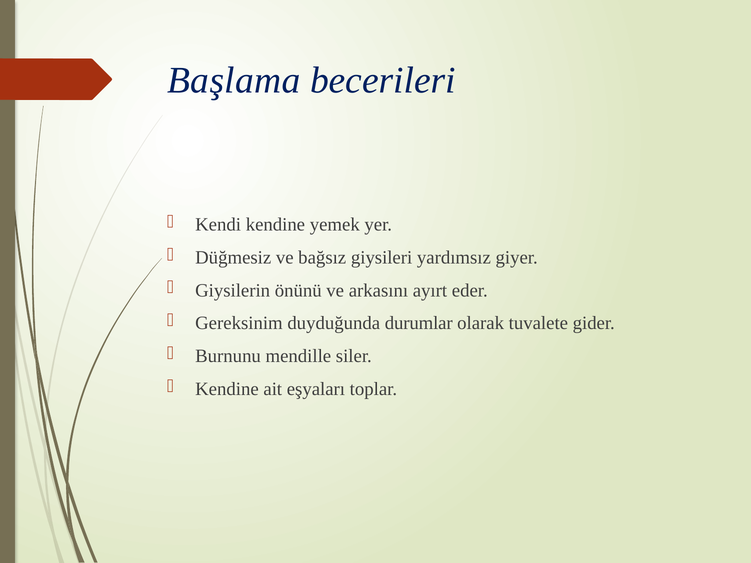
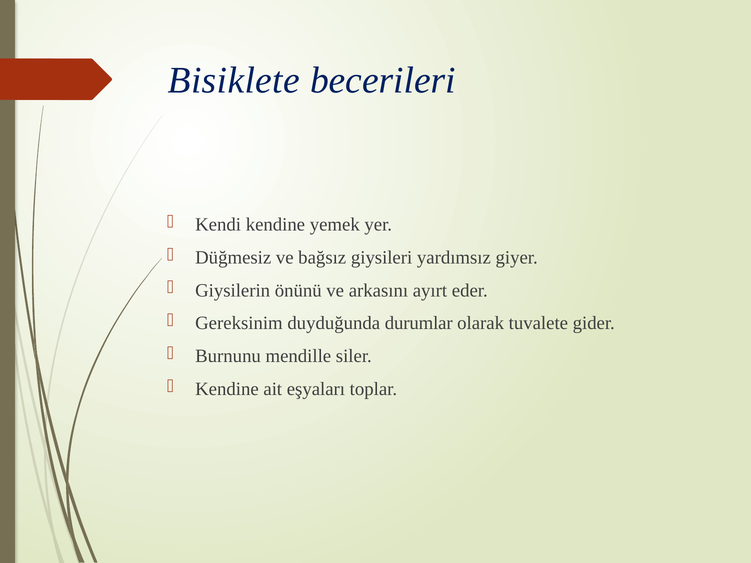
Başlama: Başlama -> Bisiklete
